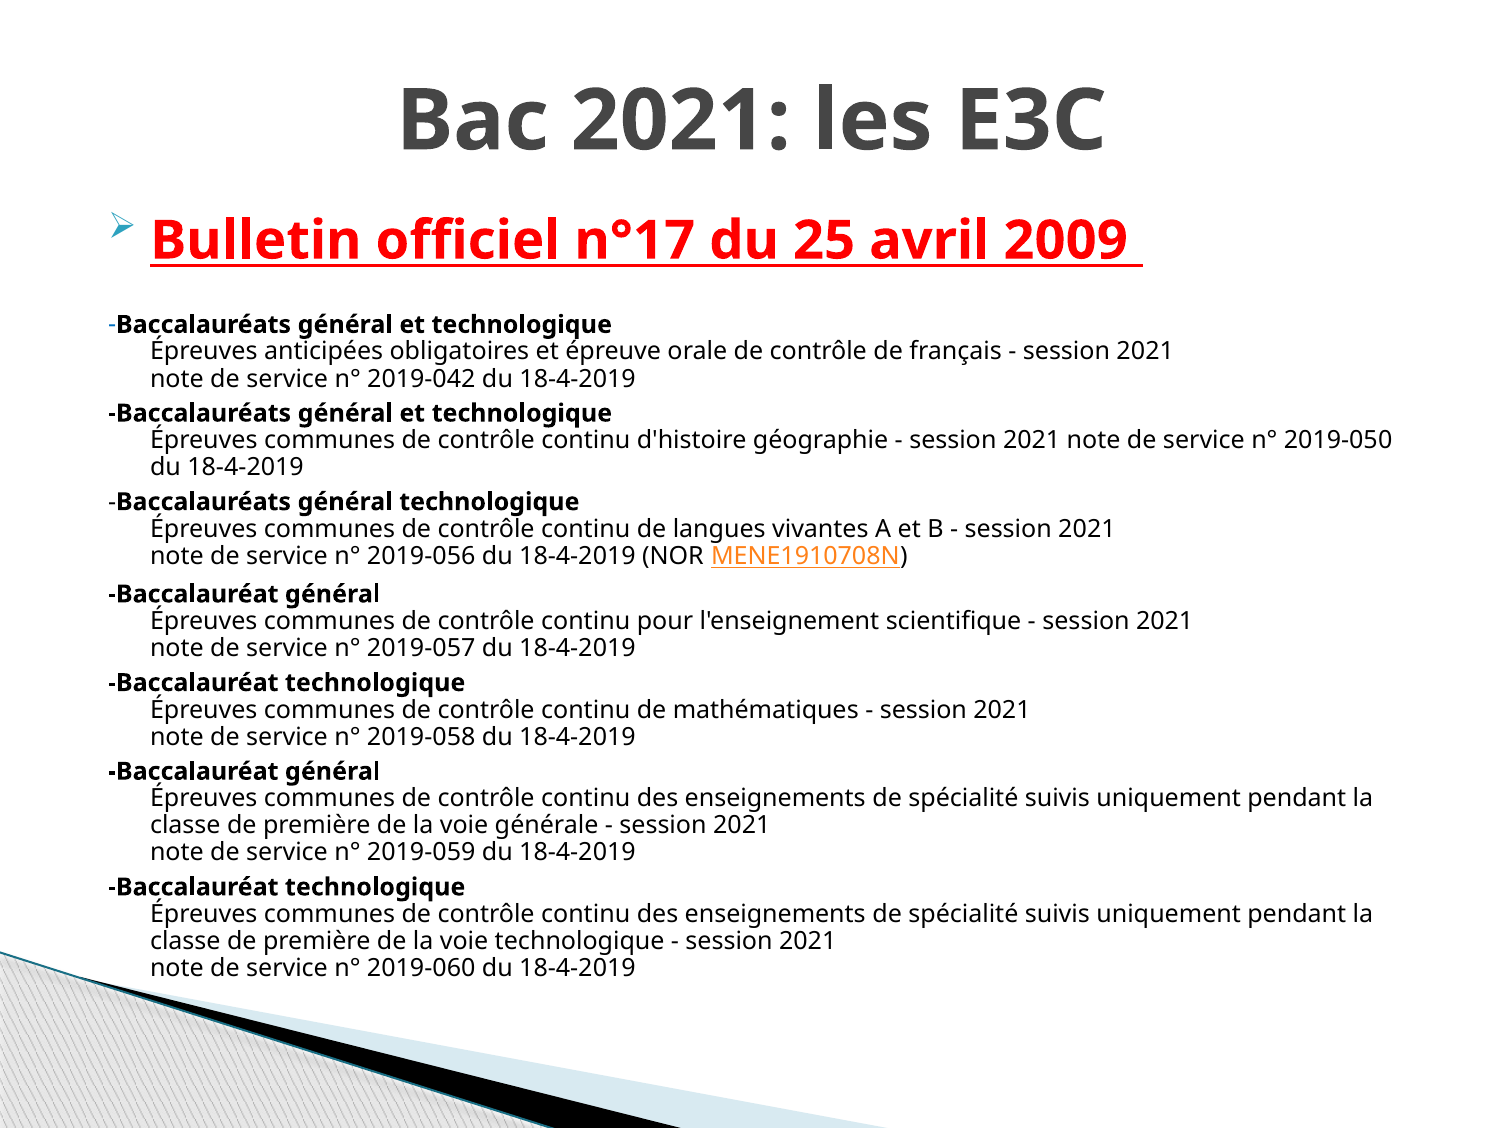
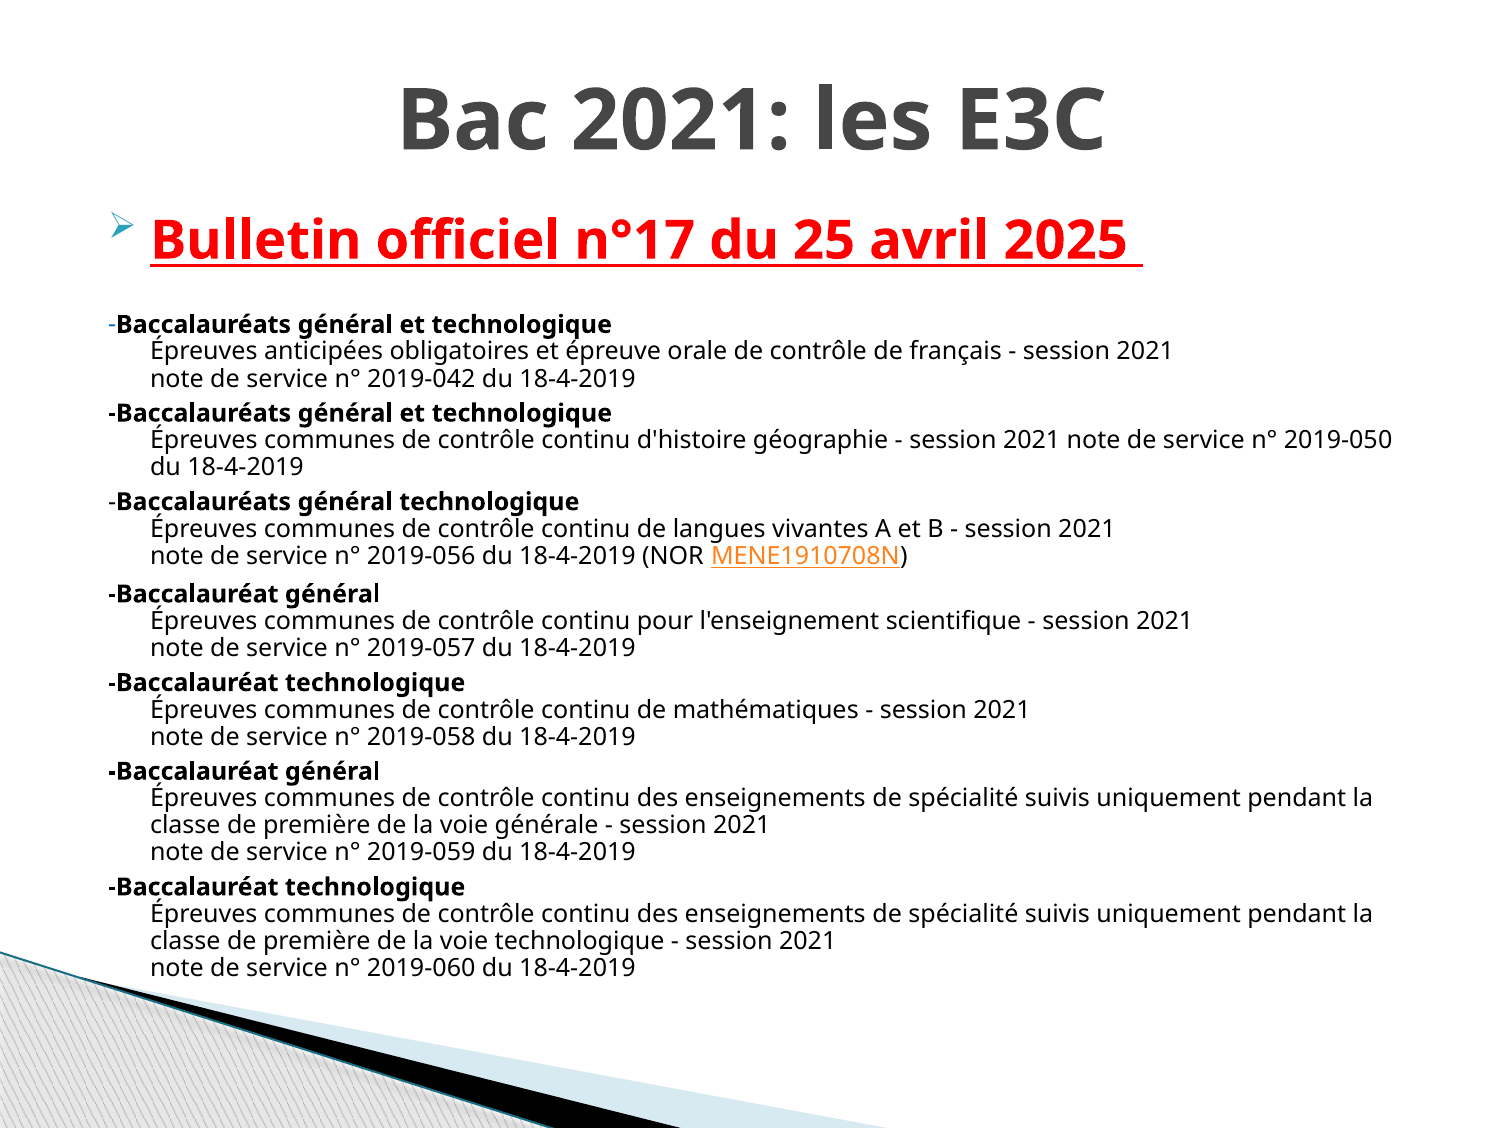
2009: 2009 -> 2025
